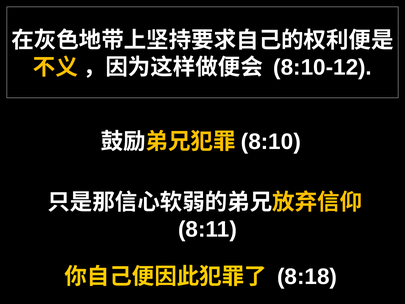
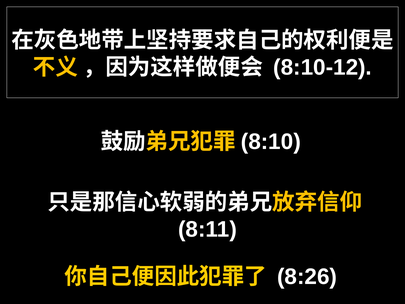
8:18: 8:18 -> 8:26
